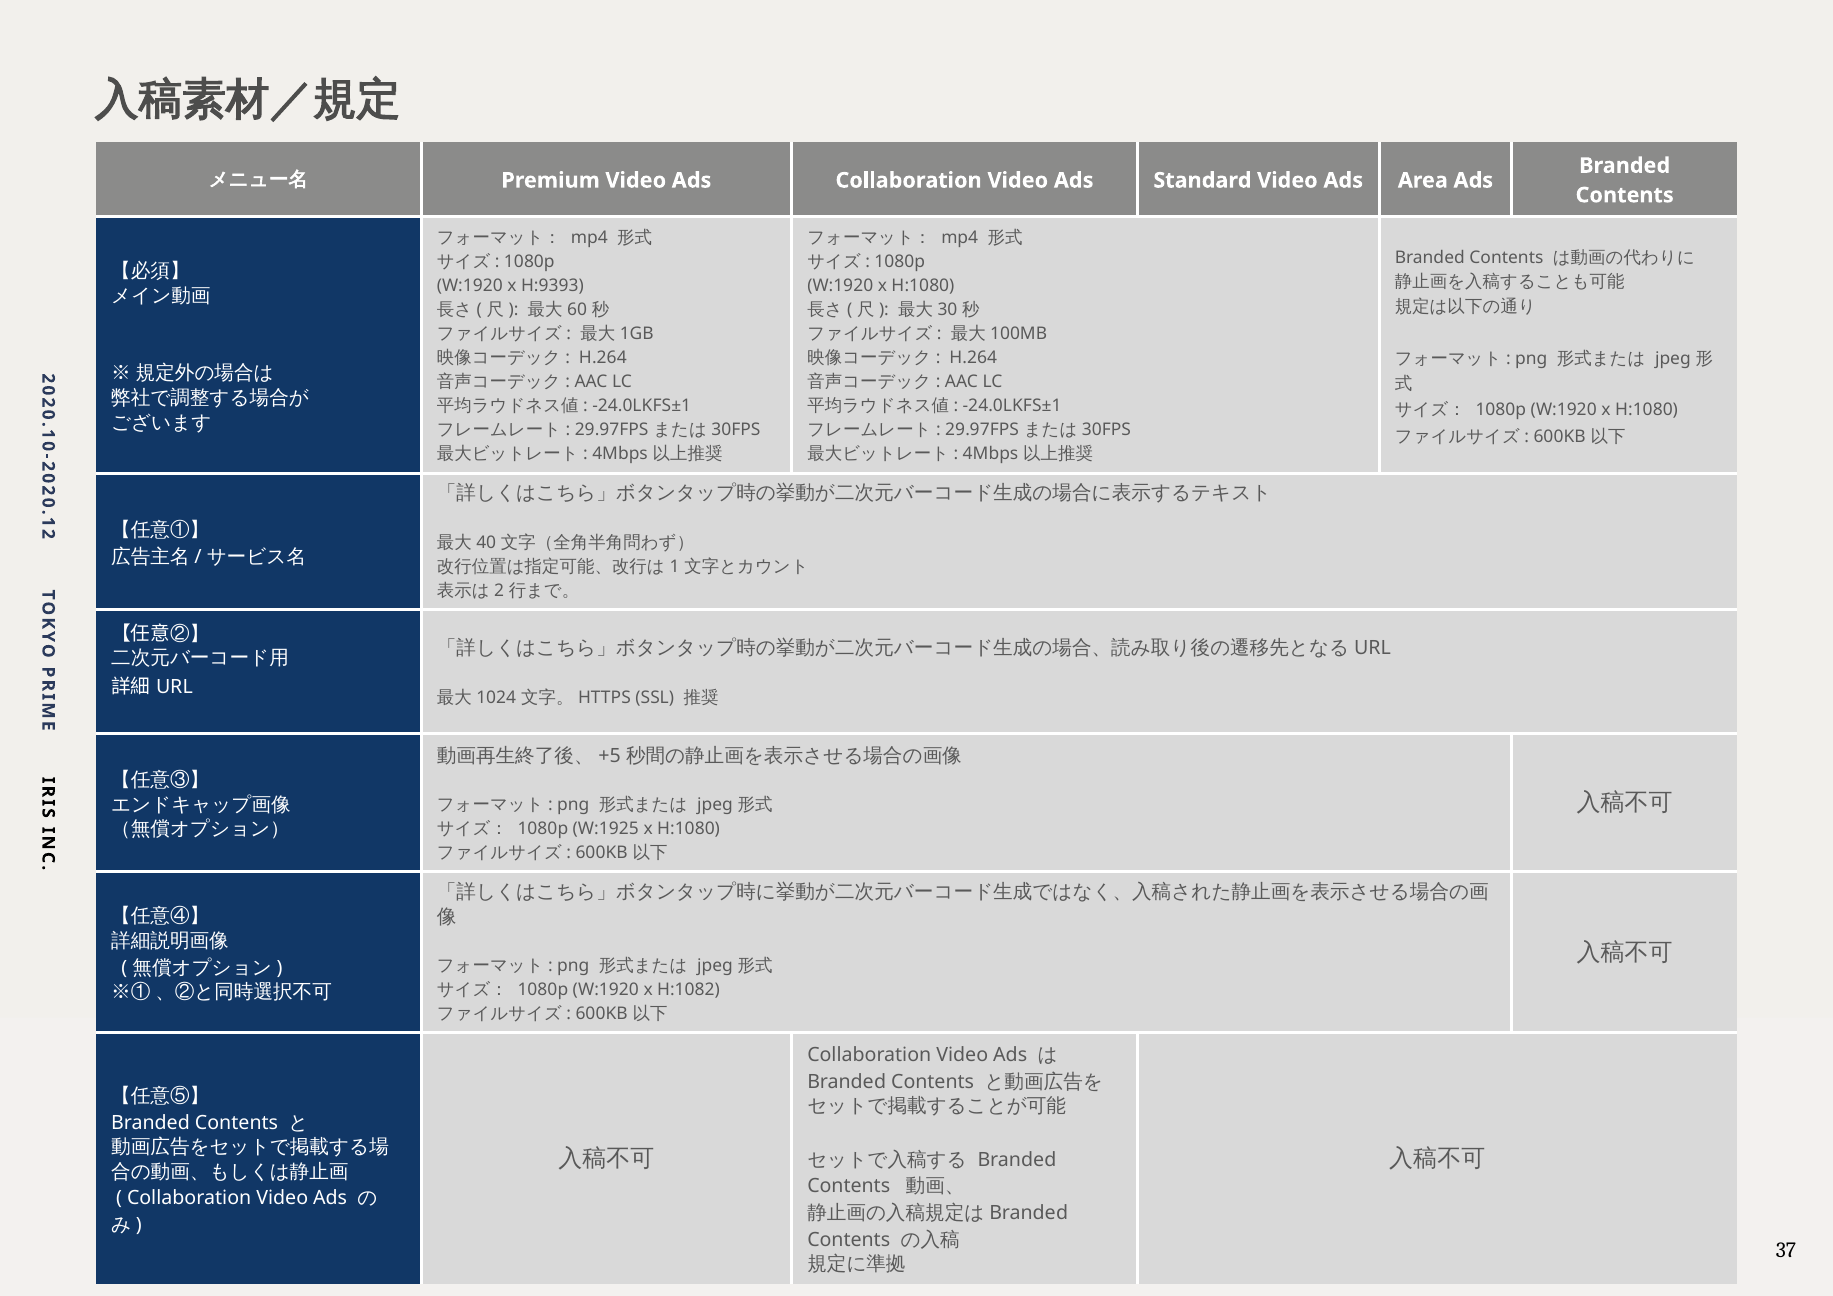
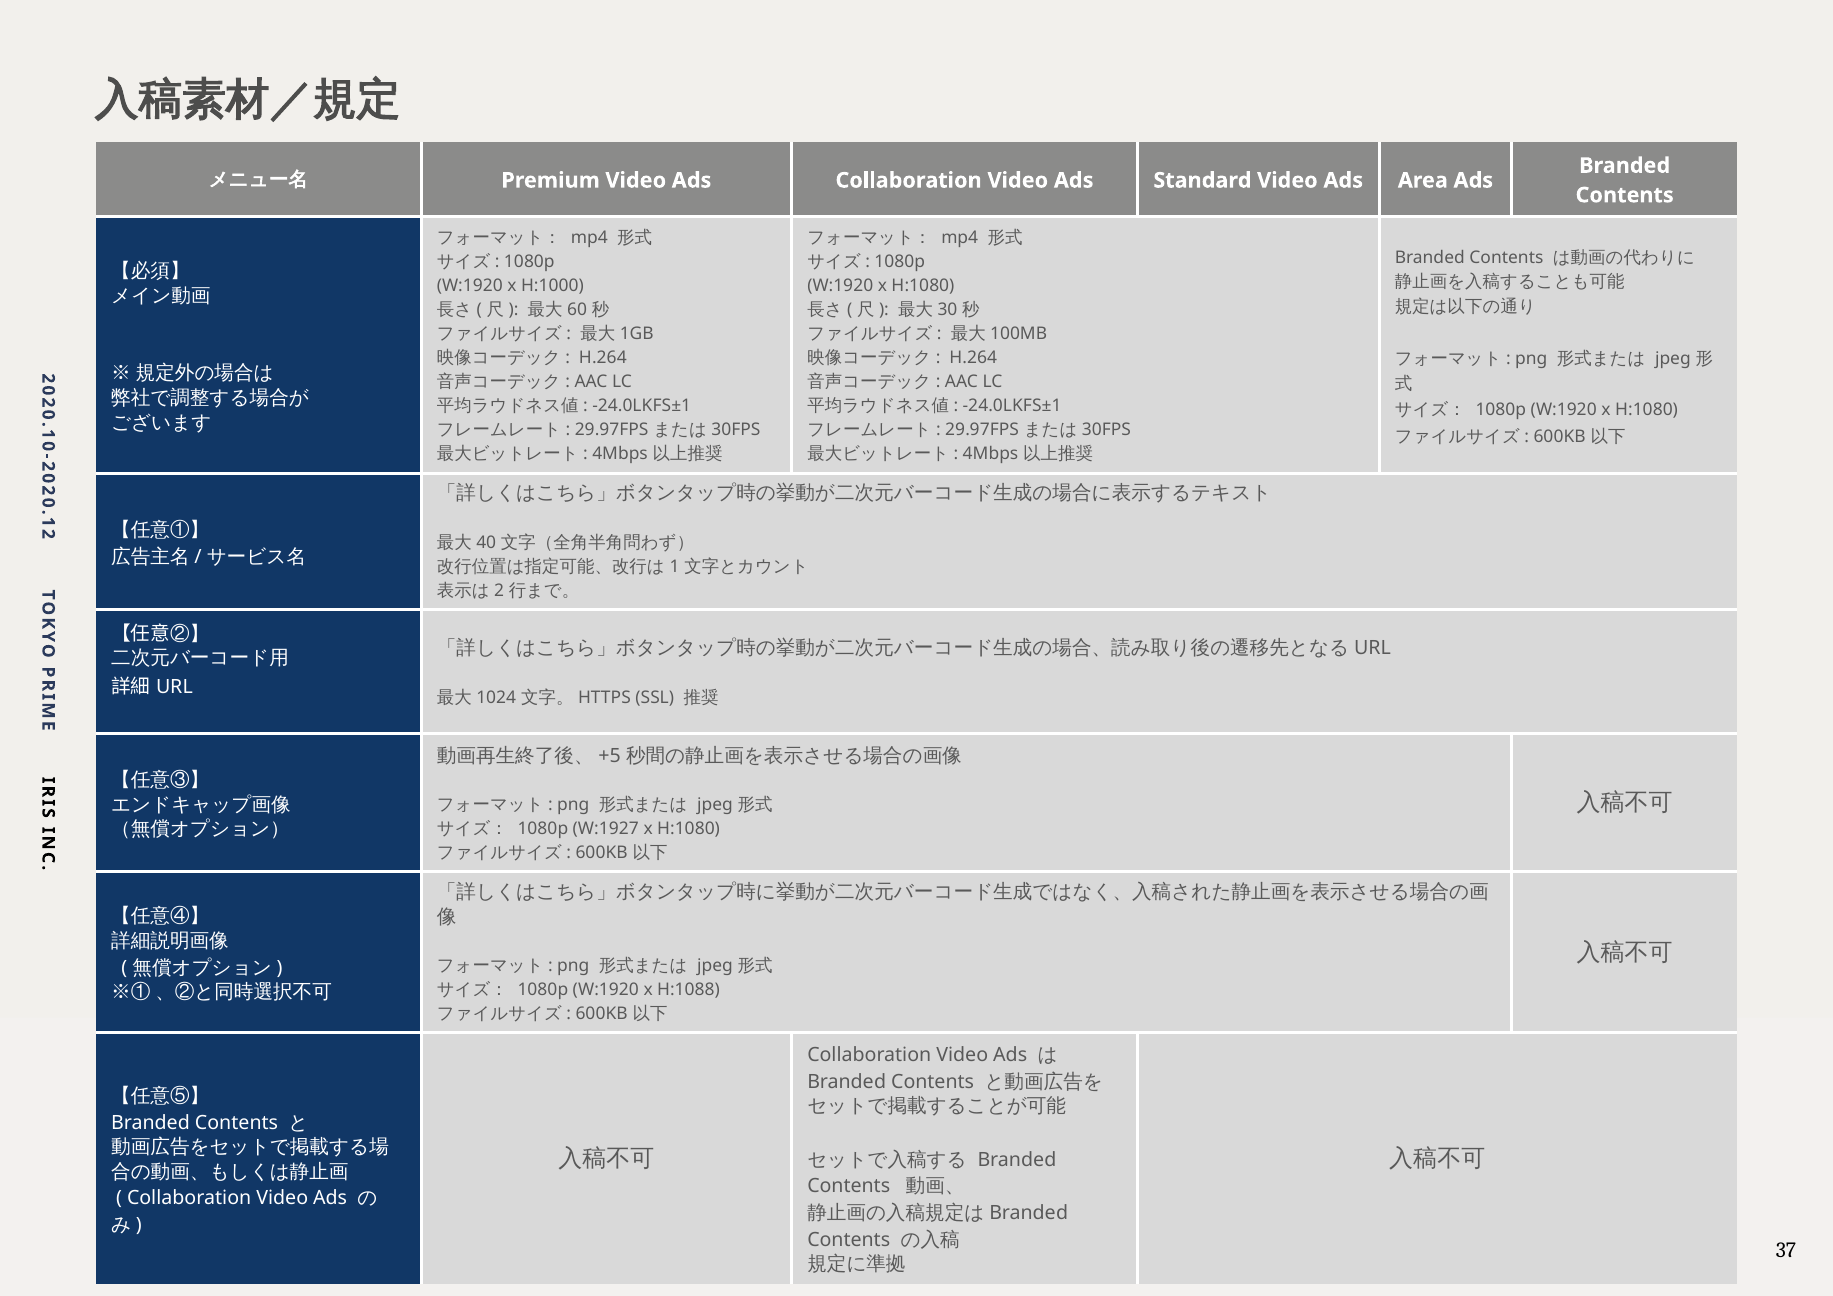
H:9393: H:9393 -> H:1000
W:1925: W:1925 -> W:1927
H:1082: H:1082 -> H:1088
